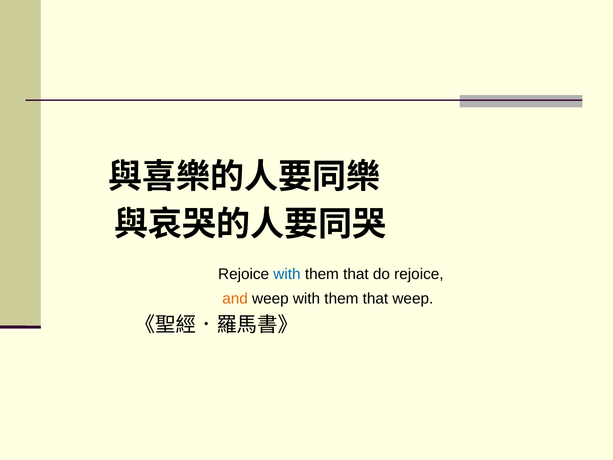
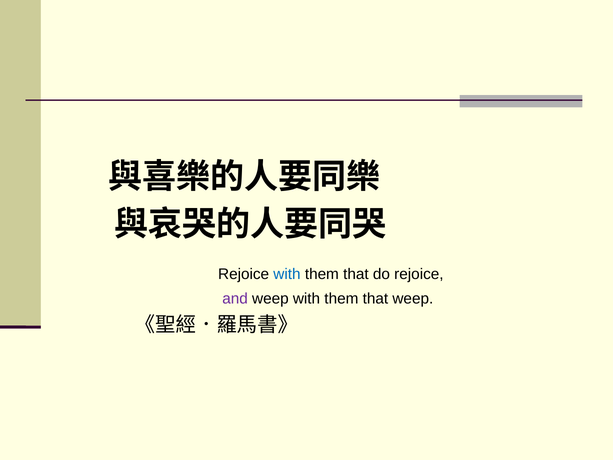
and colour: orange -> purple
